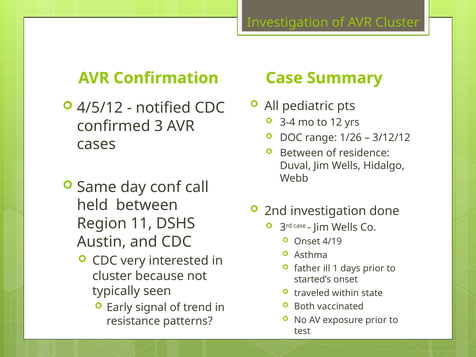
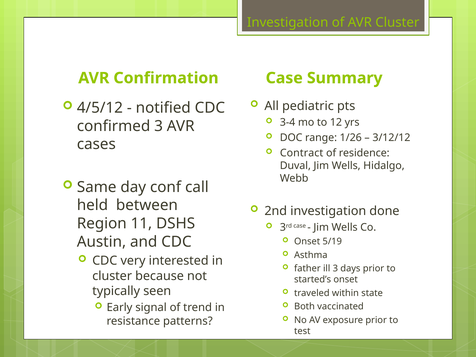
Between at (302, 153): Between -> Contract
4/19: 4/19 -> 5/19
ill 1: 1 -> 3
